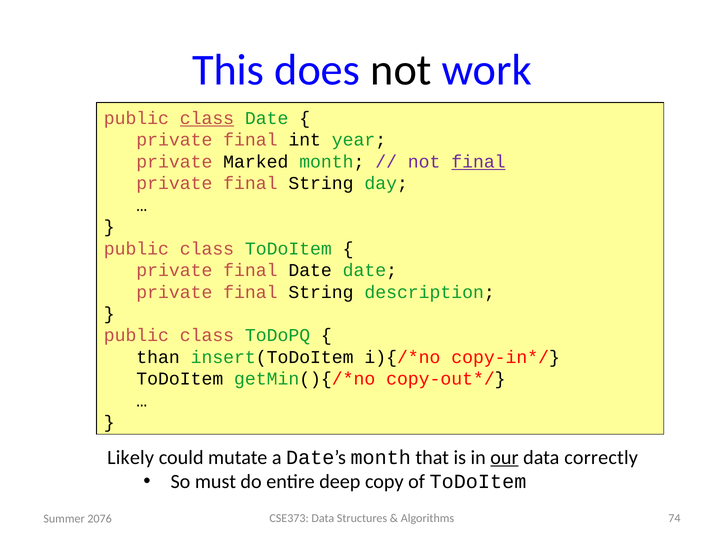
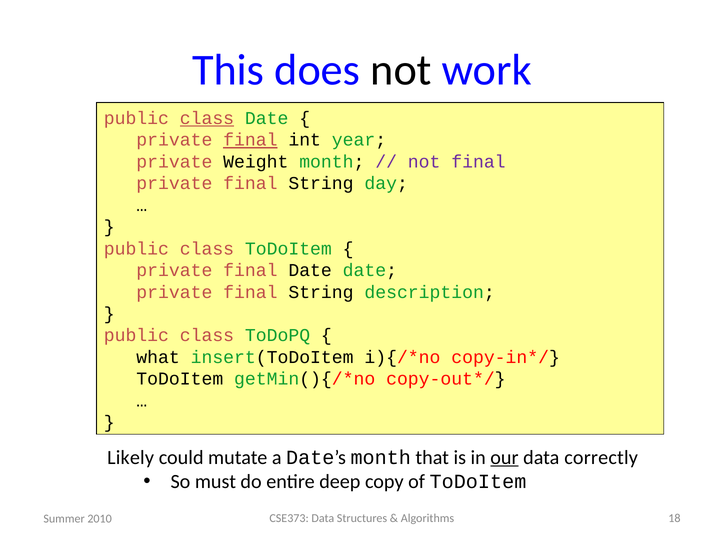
final at (250, 140) underline: none -> present
Marked: Marked -> Weight
final at (478, 162) underline: present -> none
than: than -> what
74: 74 -> 18
2076: 2076 -> 2010
